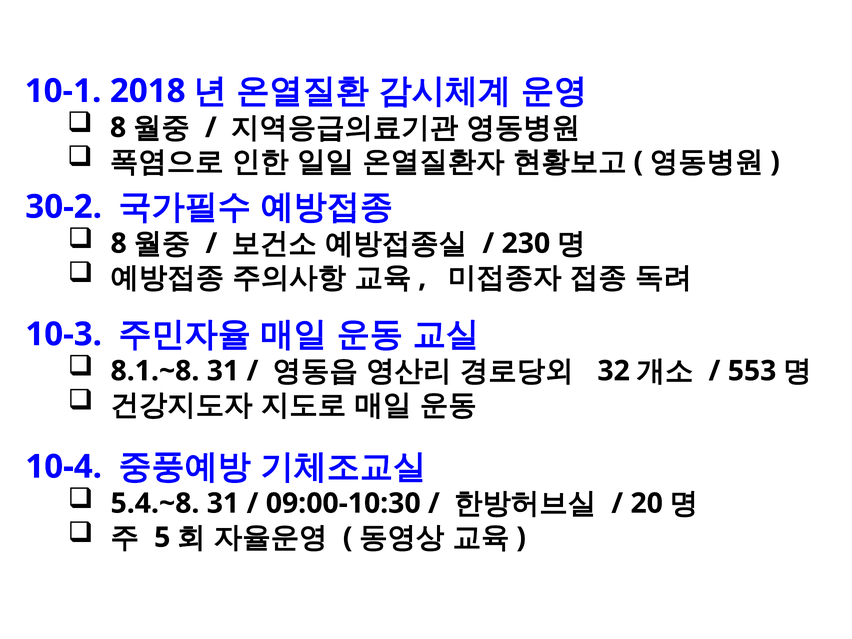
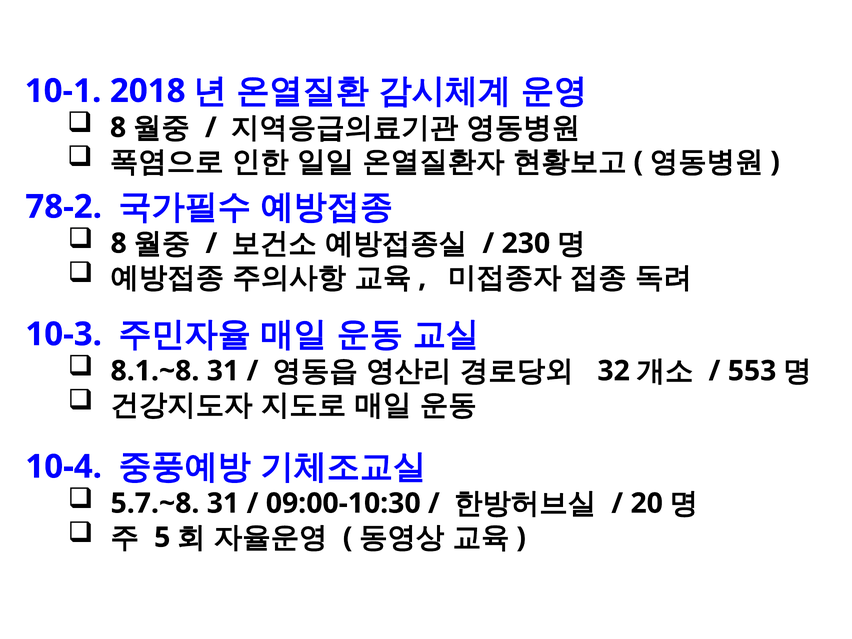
30-2: 30-2 -> 78-2
5.4.~8: 5.4.~8 -> 5.7.~8
